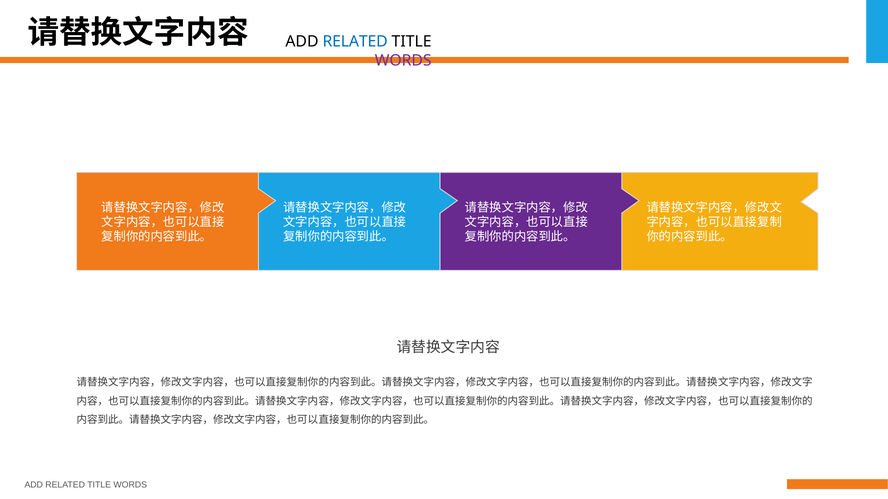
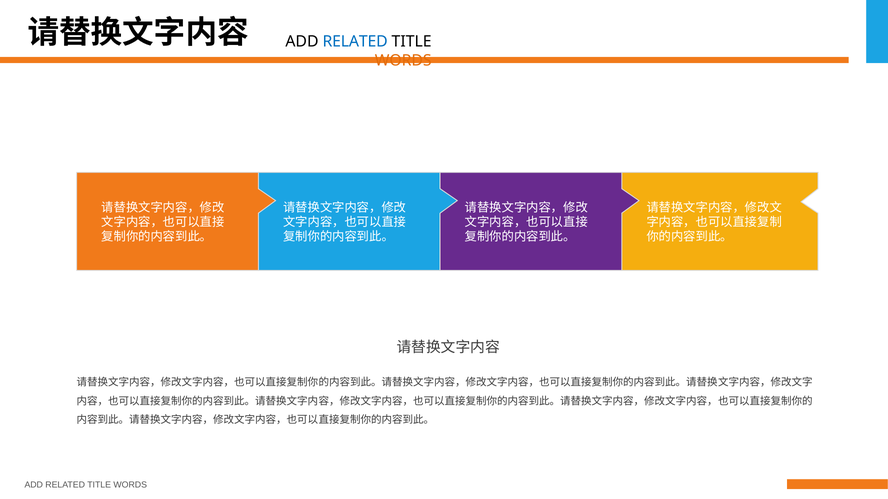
WORDS at (403, 60) colour: purple -> orange
